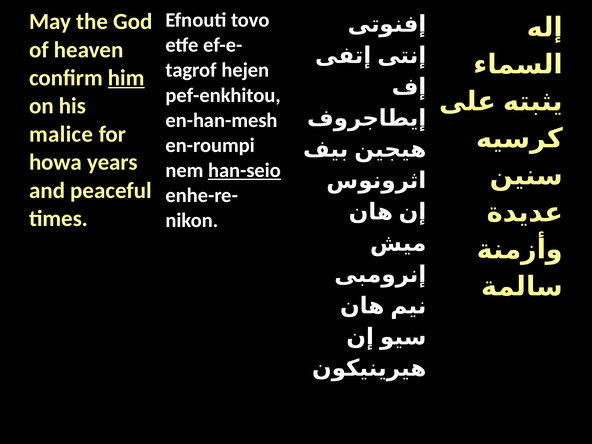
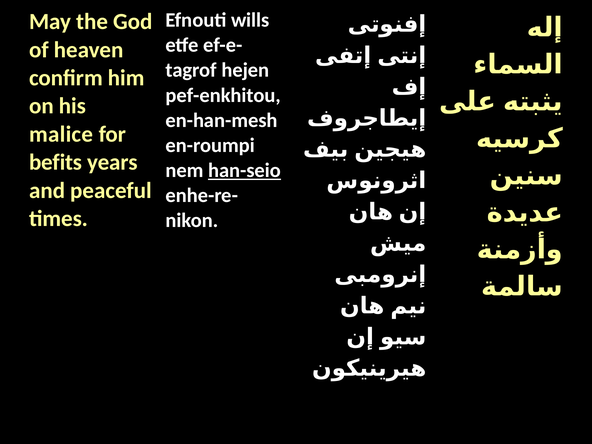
tovo: tovo -> wills
him underline: present -> none
howa: howa -> befits
